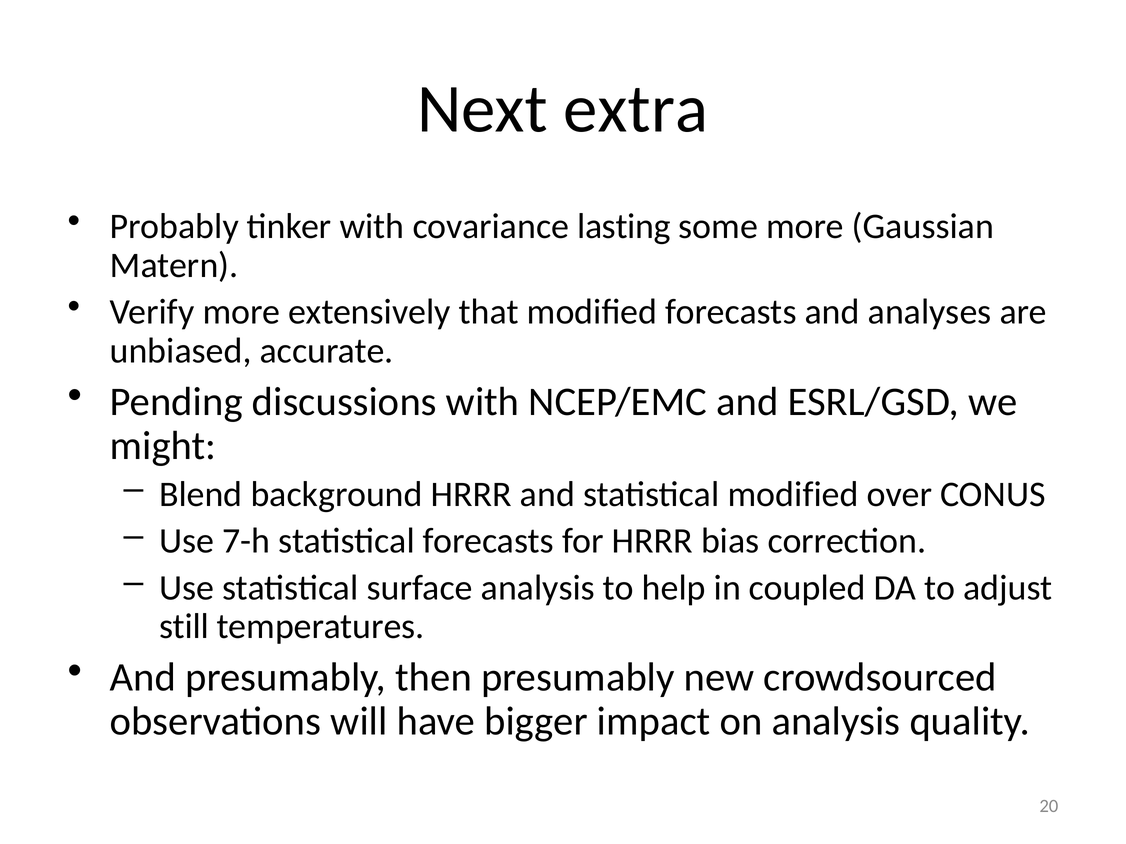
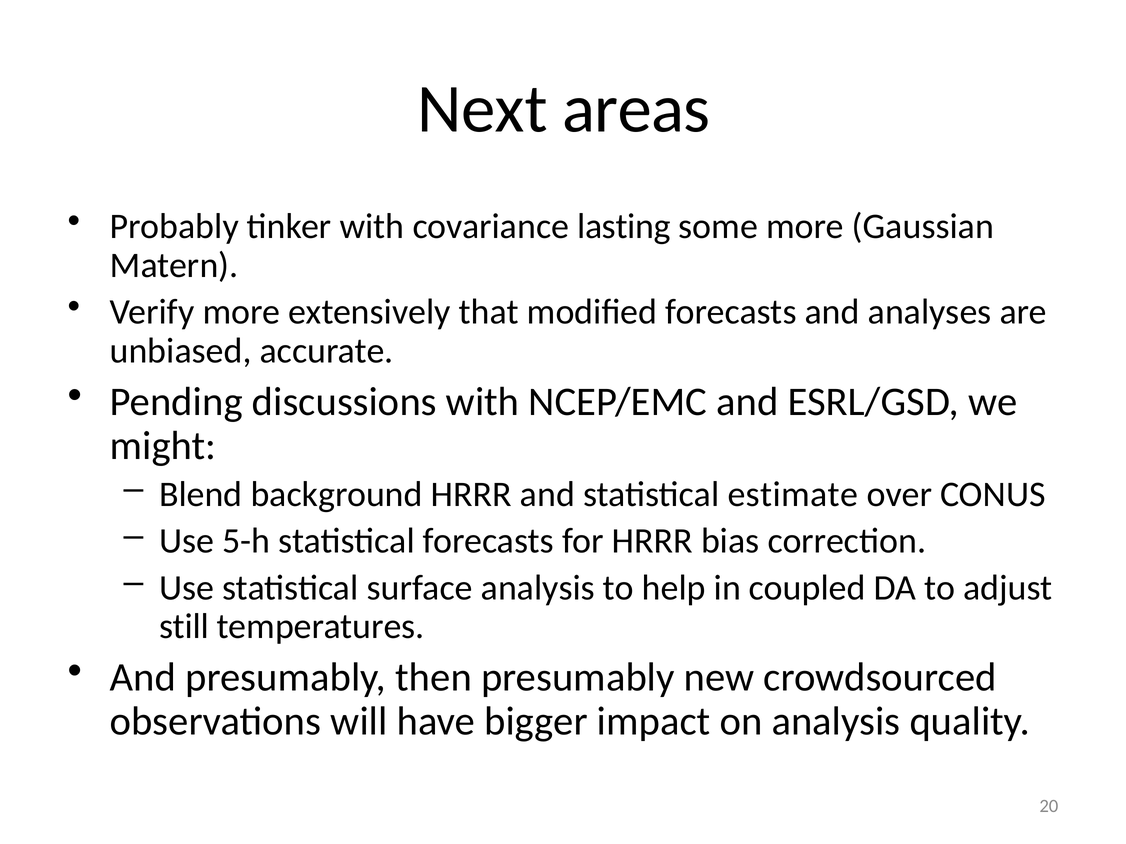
extra: extra -> areas
statistical modified: modified -> estimate
7-h: 7-h -> 5-h
